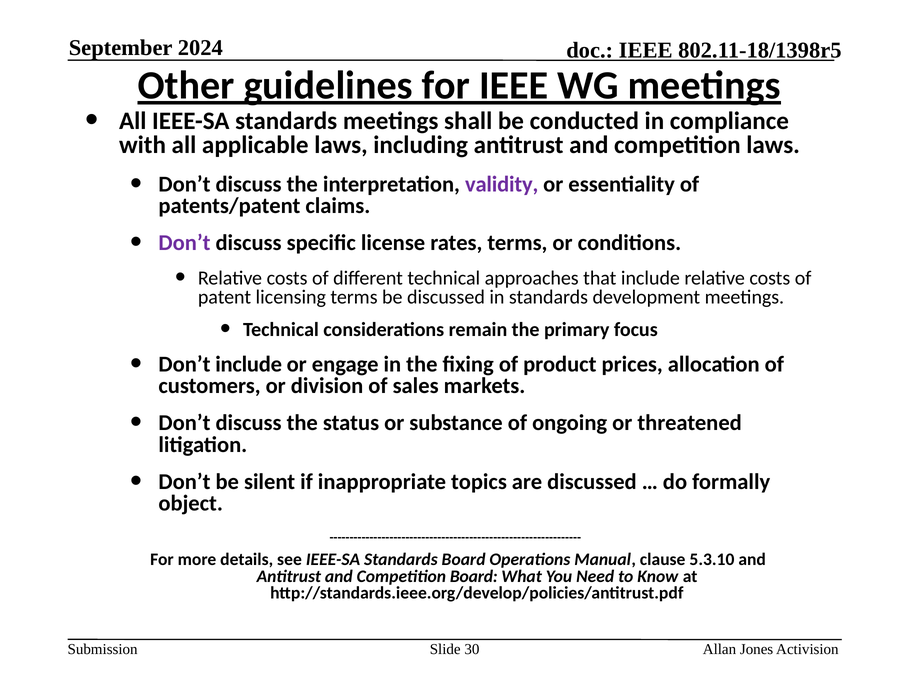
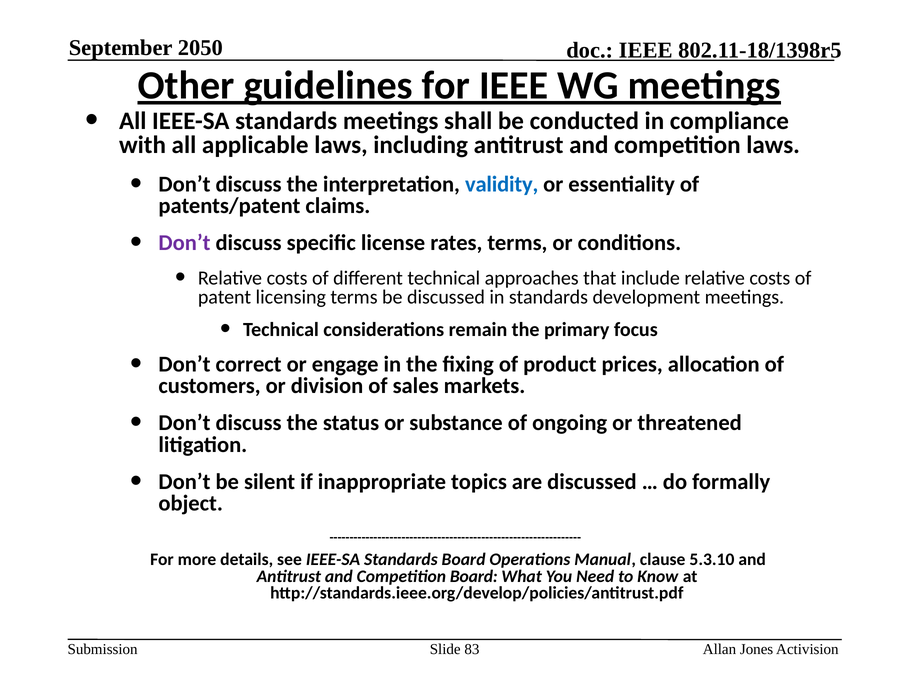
2024: 2024 -> 2050
validity colour: purple -> blue
Don’t include: include -> correct
30: 30 -> 83
